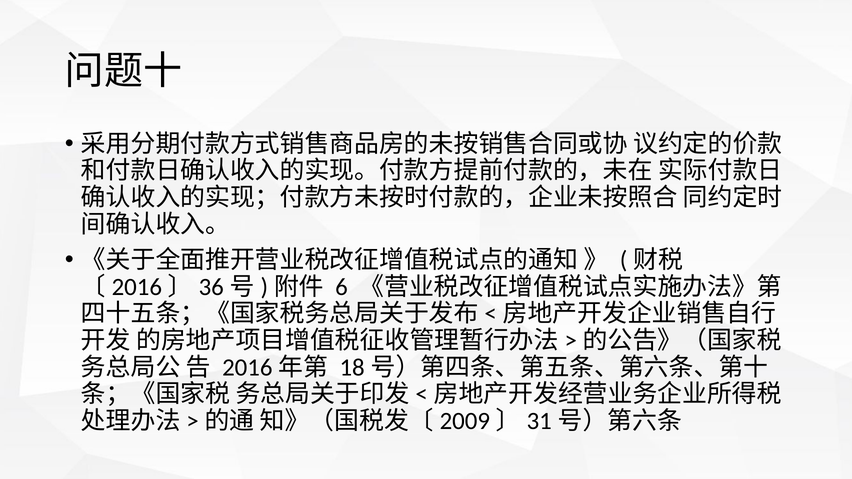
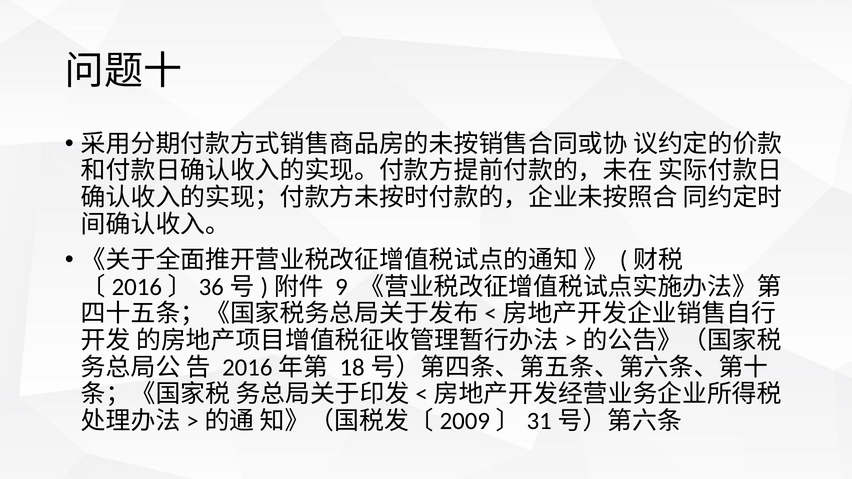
6: 6 -> 9
